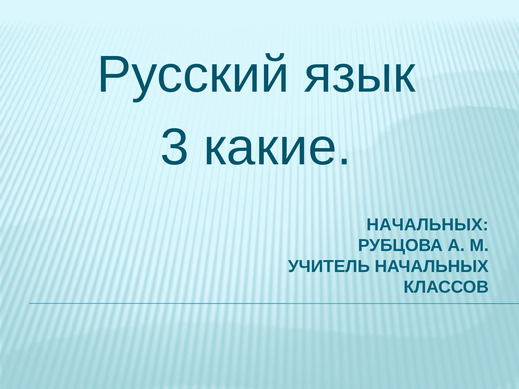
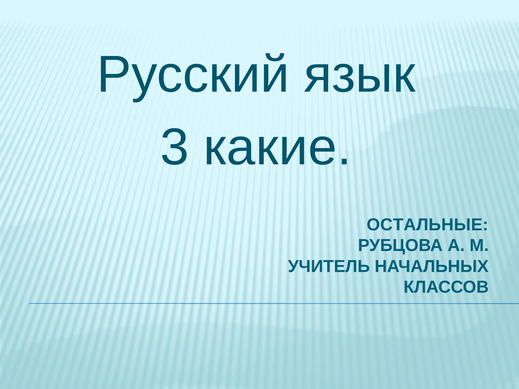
НАЧАЛЬНЫХ at (428, 225): НАЧАЛЬНЫХ -> ОСТАЛЬНЫЕ
